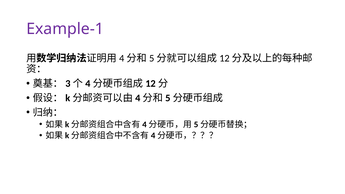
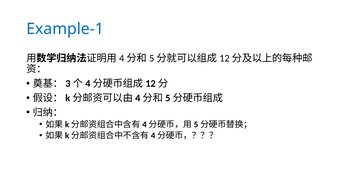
Example-1 colour: purple -> blue
